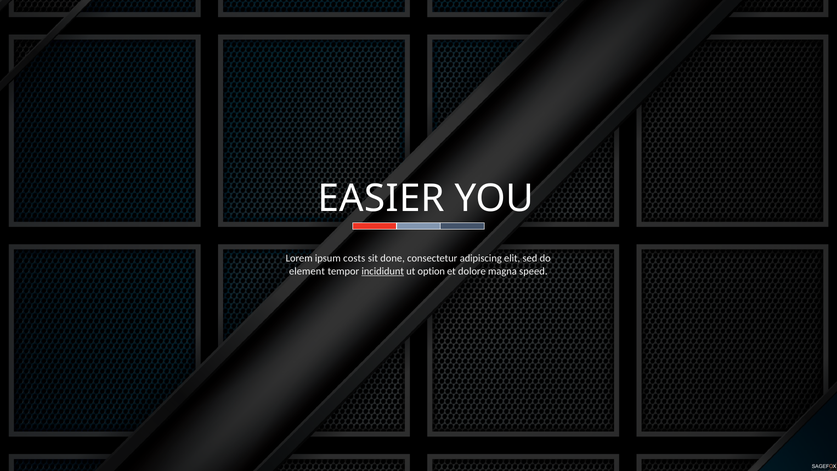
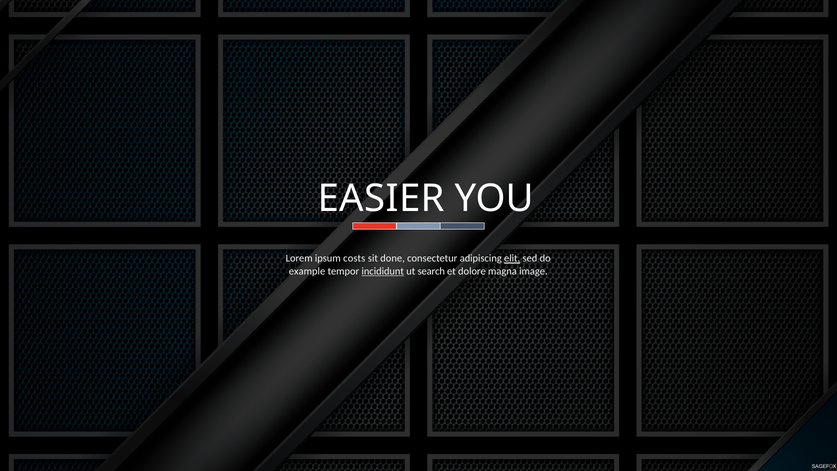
elit underline: none -> present
element: element -> example
option: option -> search
speed: speed -> image
